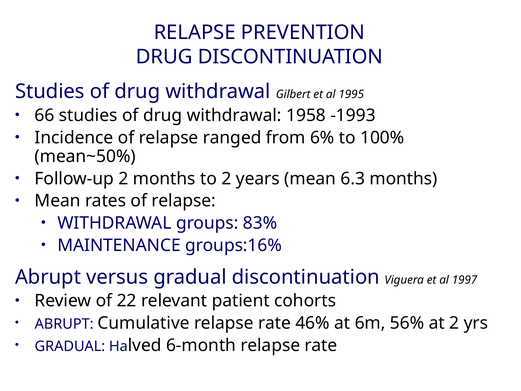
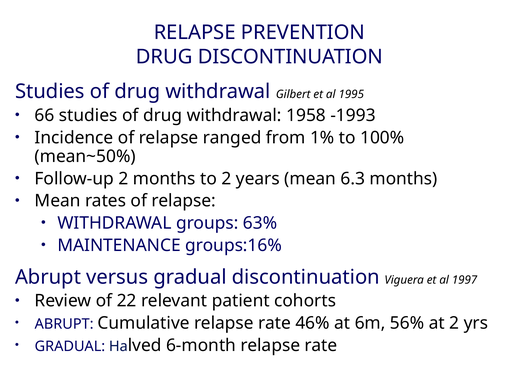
6%: 6% -> 1%
83%: 83% -> 63%
